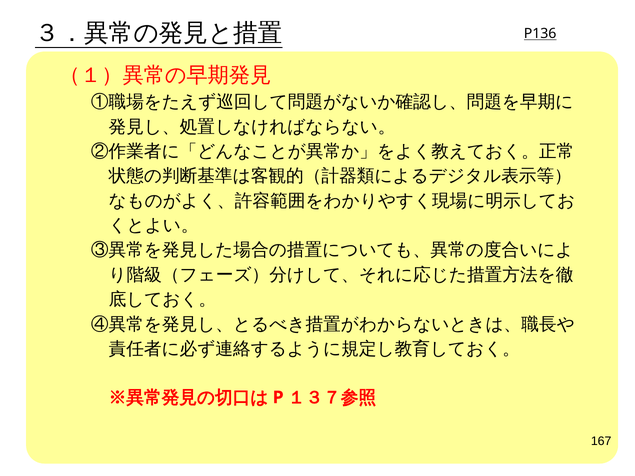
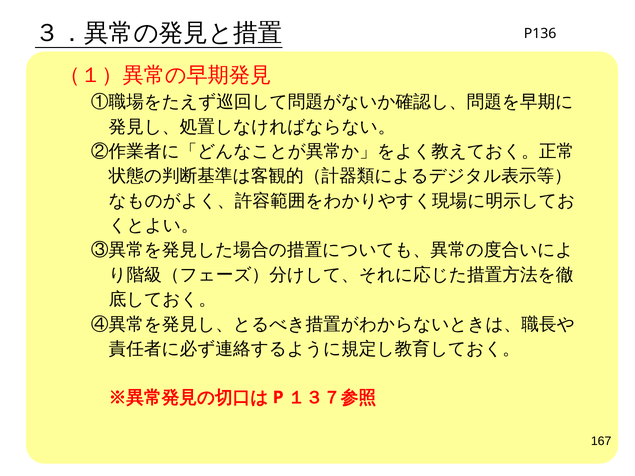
P136 underline: present -> none
